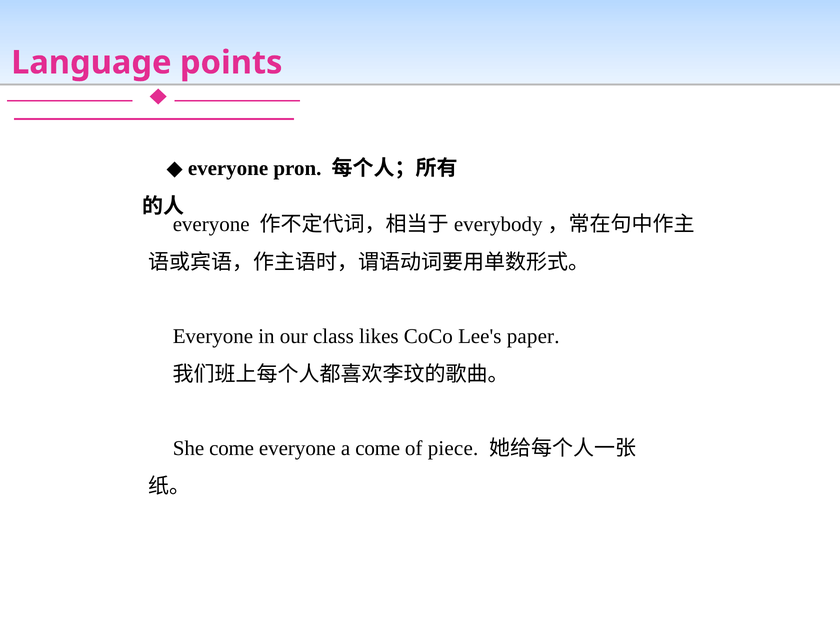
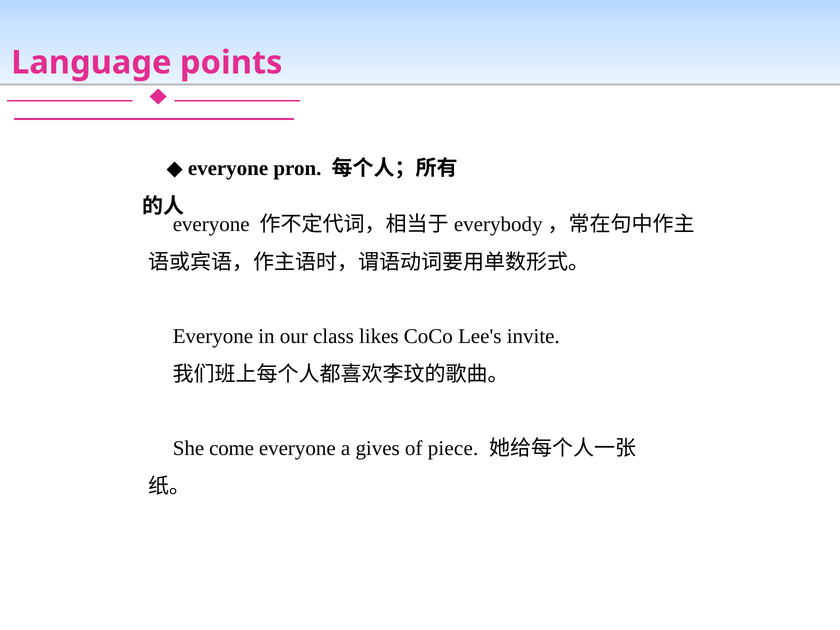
paper: paper -> invite
a come: come -> gives
